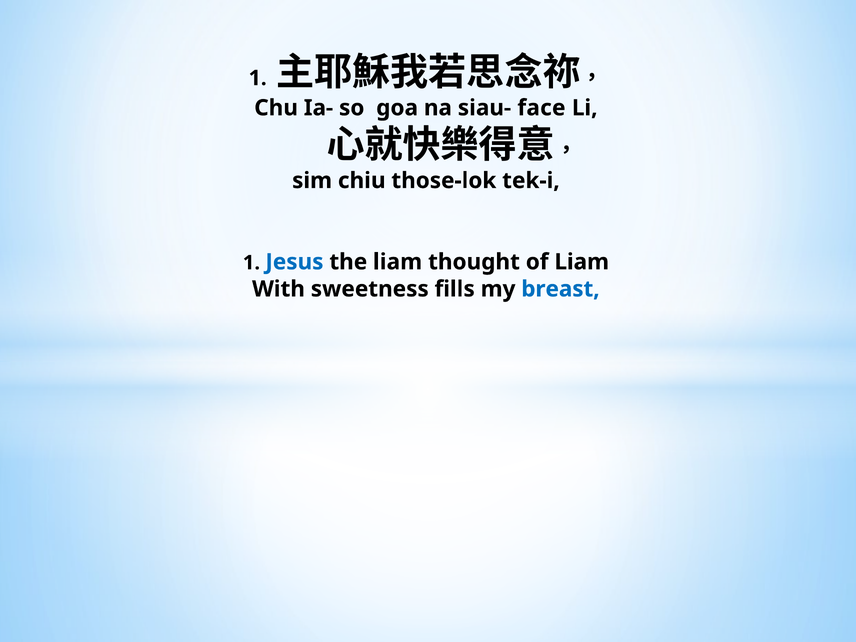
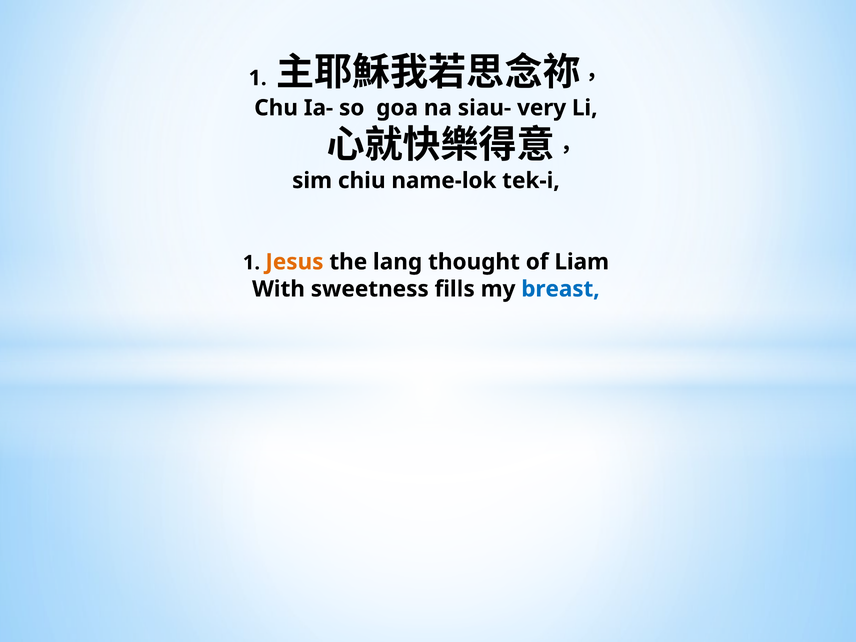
face: face -> very
those-lok: those-lok -> name-lok
Jesus colour: blue -> orange
the liam: liam -> lang
